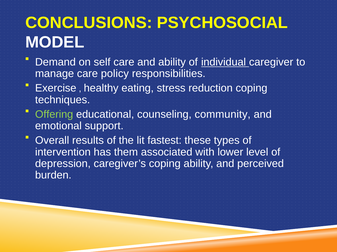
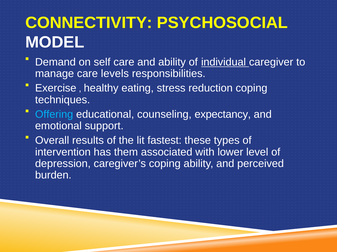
CONCLUSIONS: CONCLUSIONS -> CONNECTIVITY
policy: policy -> levels
Offering colour: light green -> light blue
community: community -> expectancy
